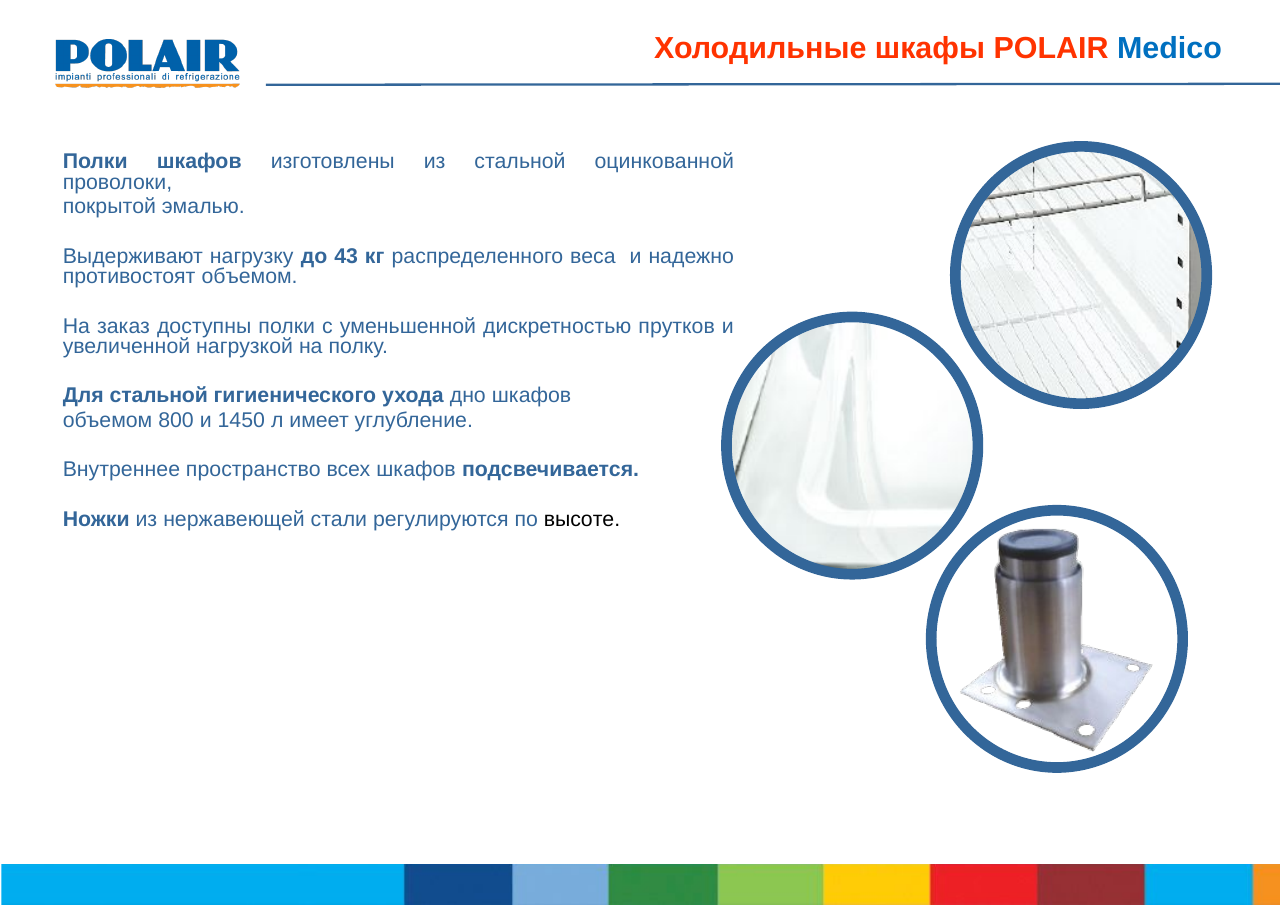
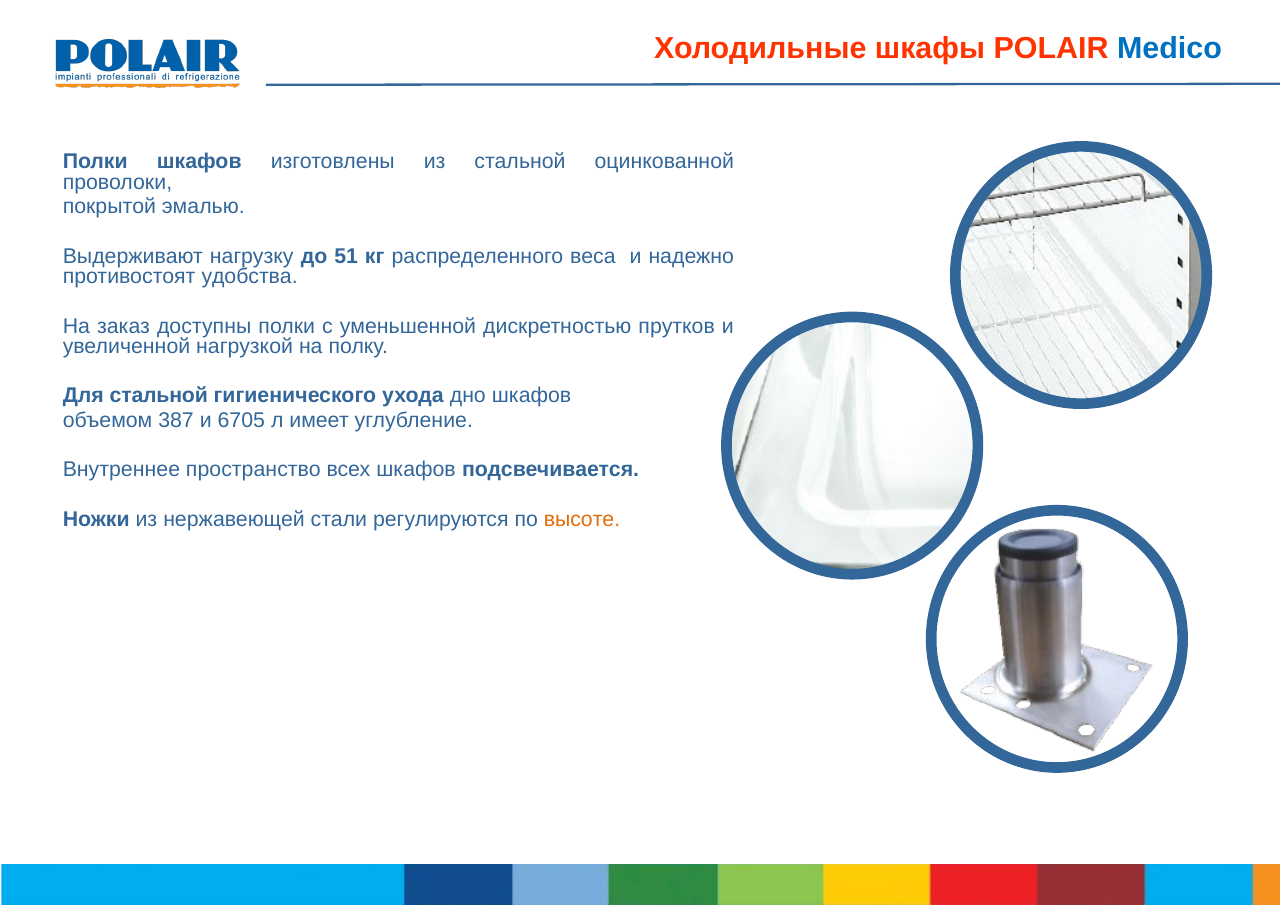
43: 43 -> 51
противостоят объемом: объемом -> удобства
800: 800 -> 387
1450: 1450 -> 6705
высоте colour: black -> orange
